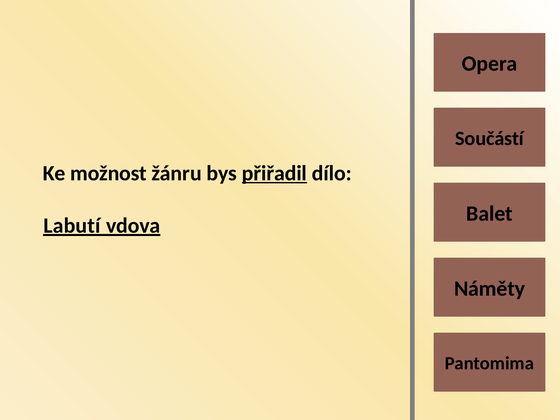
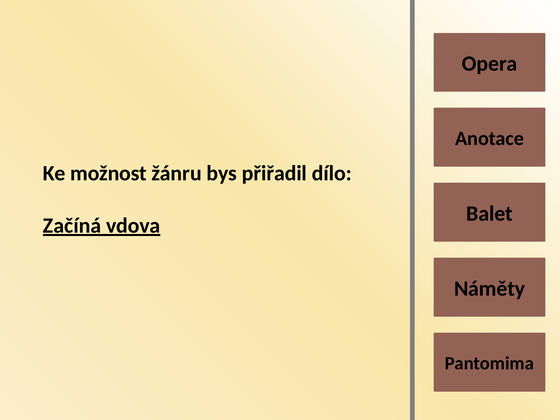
Součástí: Součástí -> Anotace
přiřadil underline: present -> none
Labutí: Labutí -> Začíná
